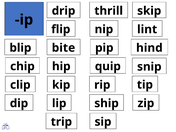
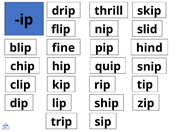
lint: lint -> slid
bite: bite -> fine
